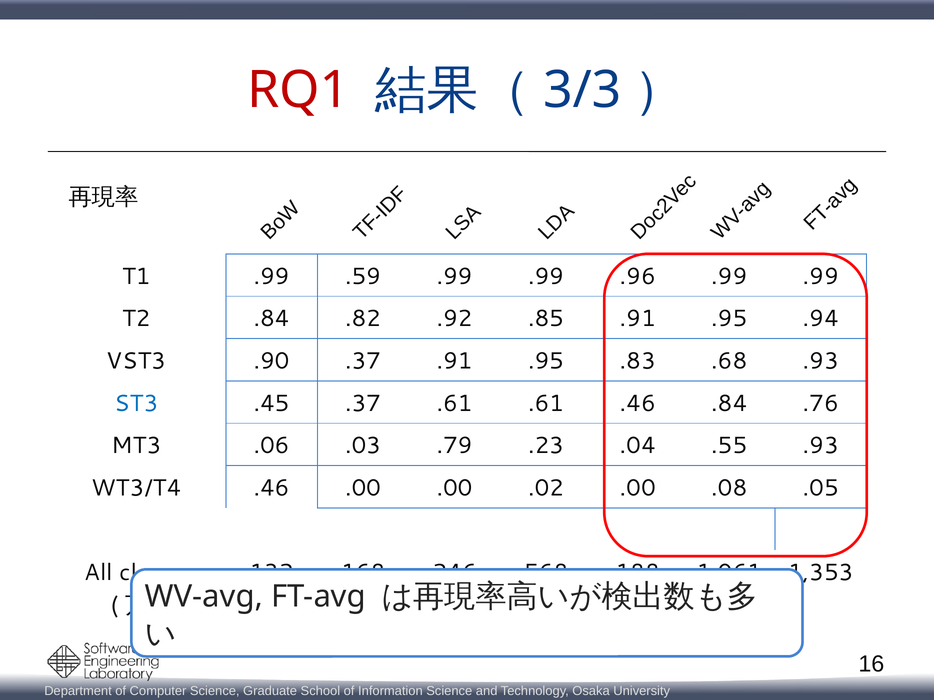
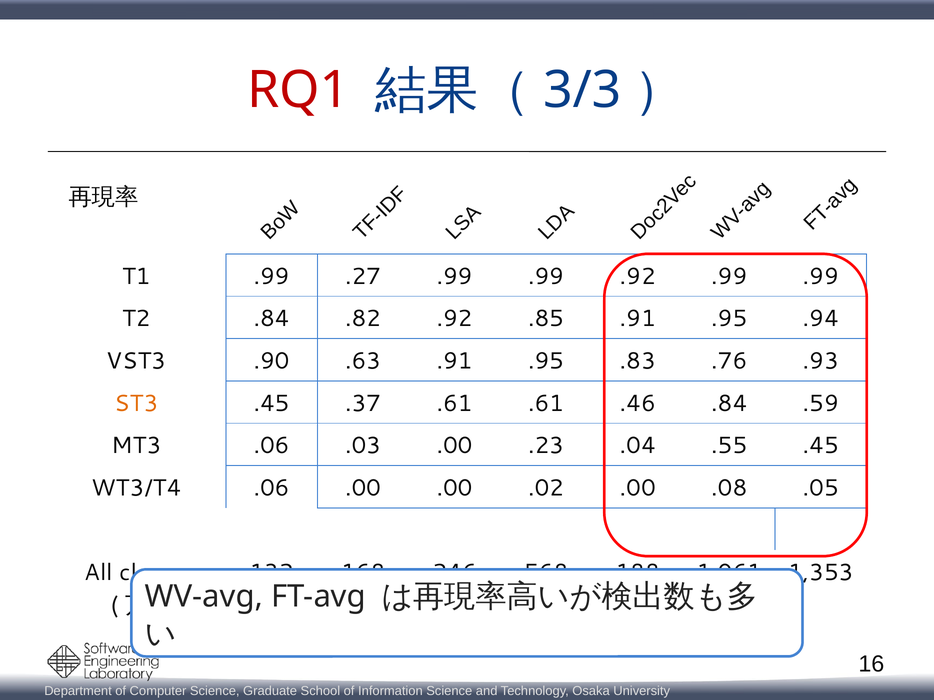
.59: .59 -> .27
.99 .96: .96 -> .92
.90 .37: .37 -> .63
.68: .68 -> .76
ST3 colour: blue -> orange
.76: .76 -> .59
.03 .79: .79 -> .00
.55 .93: .93 -> .45
WT3/T4 .46: .46 -> .06
